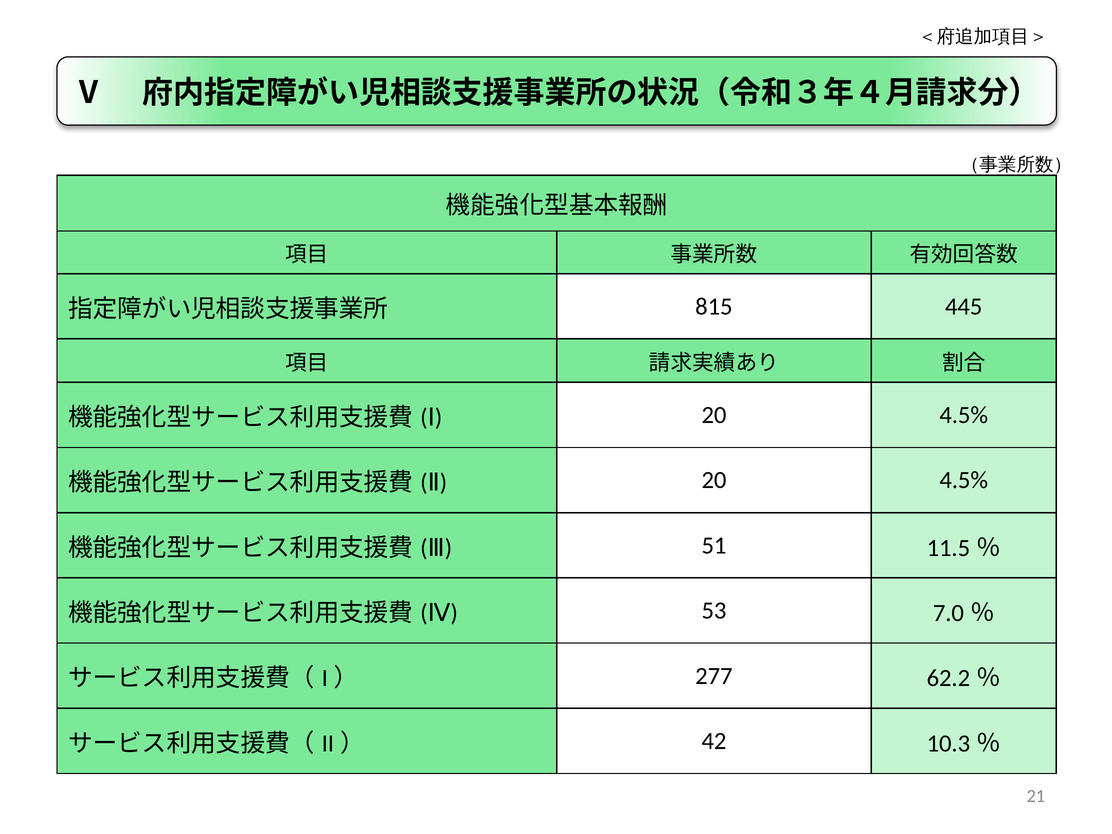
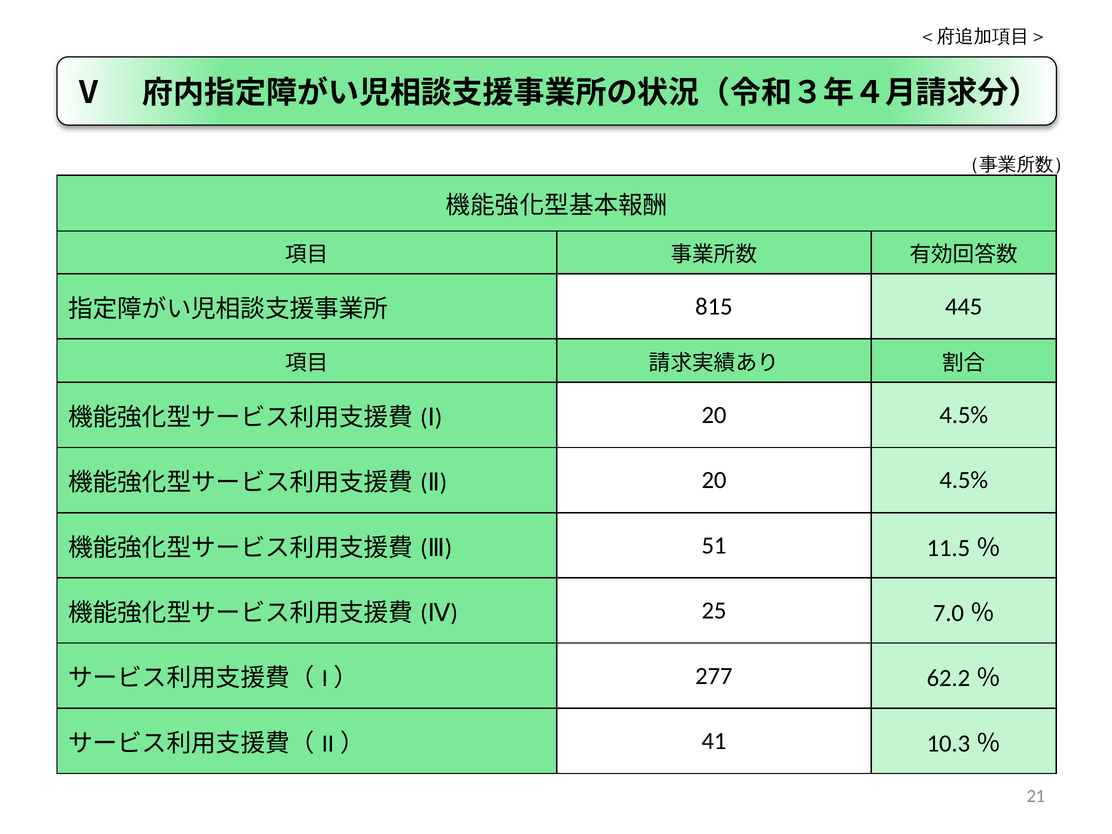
53: 53 -> 25
42: 42 -> 41
